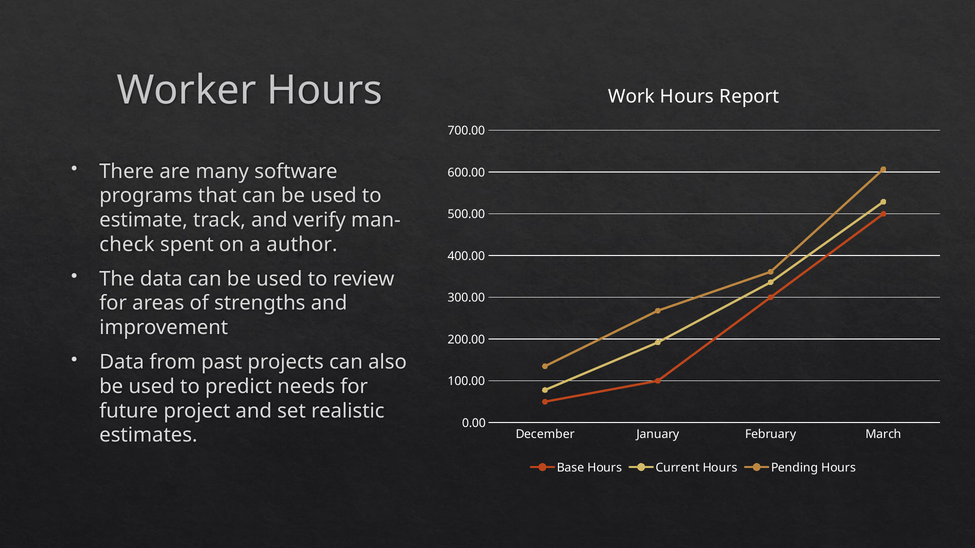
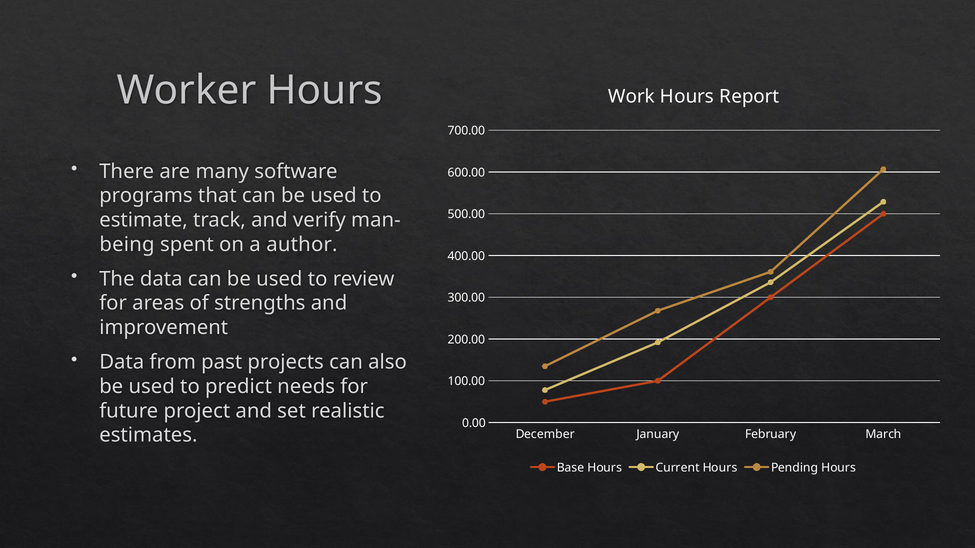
check: check -> being
